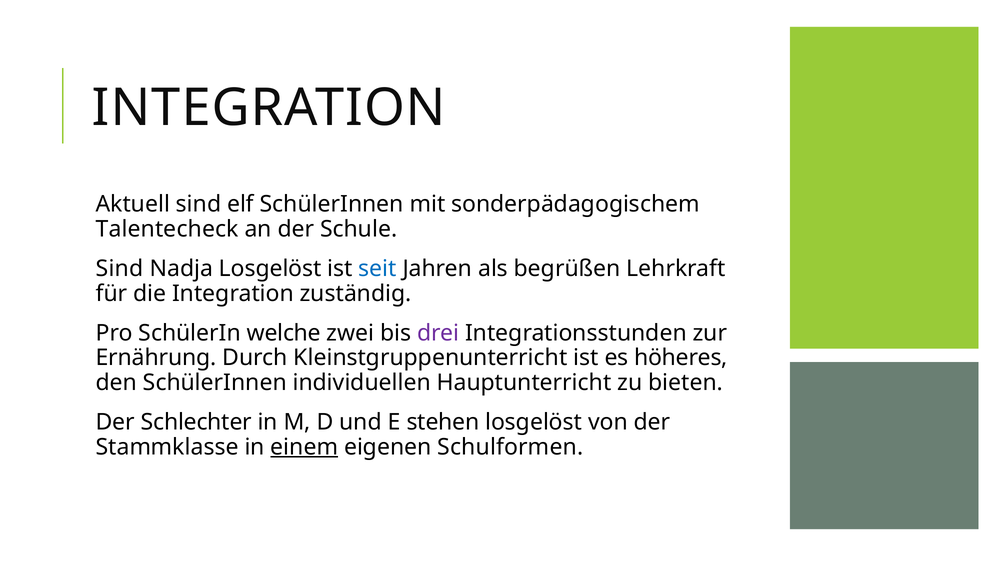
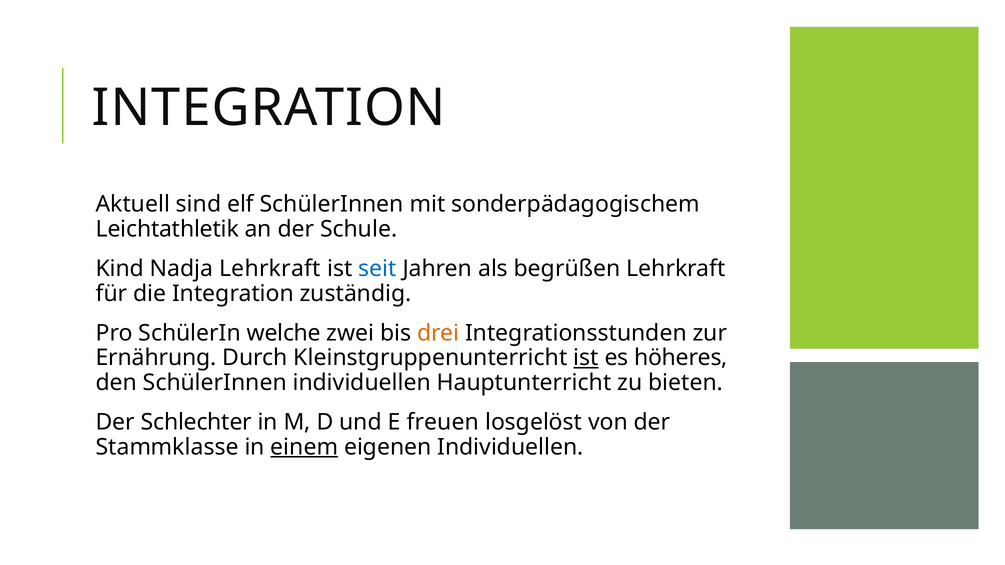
Talentecheck: Talentecheck -> Leichtathletik
Sind at (120, 269): Sind -> Kind
Nadja Losgelöst: Losgelöst -> Lehrkraft
drei colour: purple -> orange
ist at (586, 358) underline: none -> present
stehen: stehen -> freuen
eigenen Schulformen: Schulformen -> Individuellen
